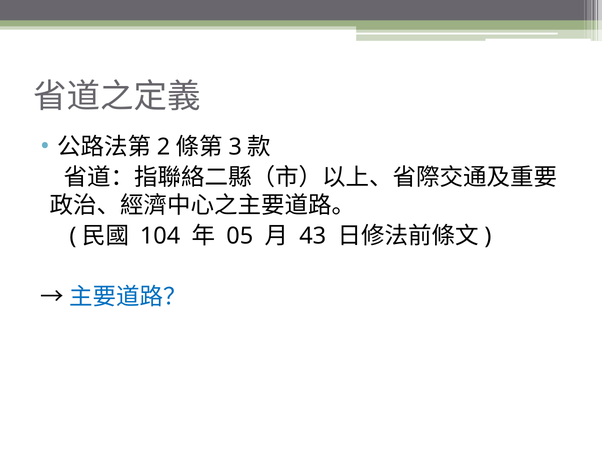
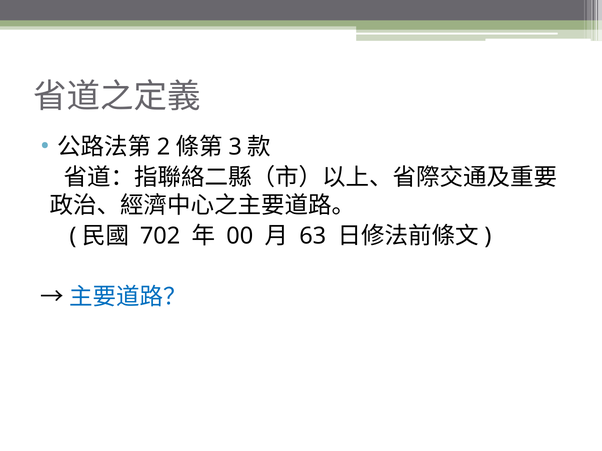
104: 104 -> 702
05: 05 -> 00
43: 43 -> 63
